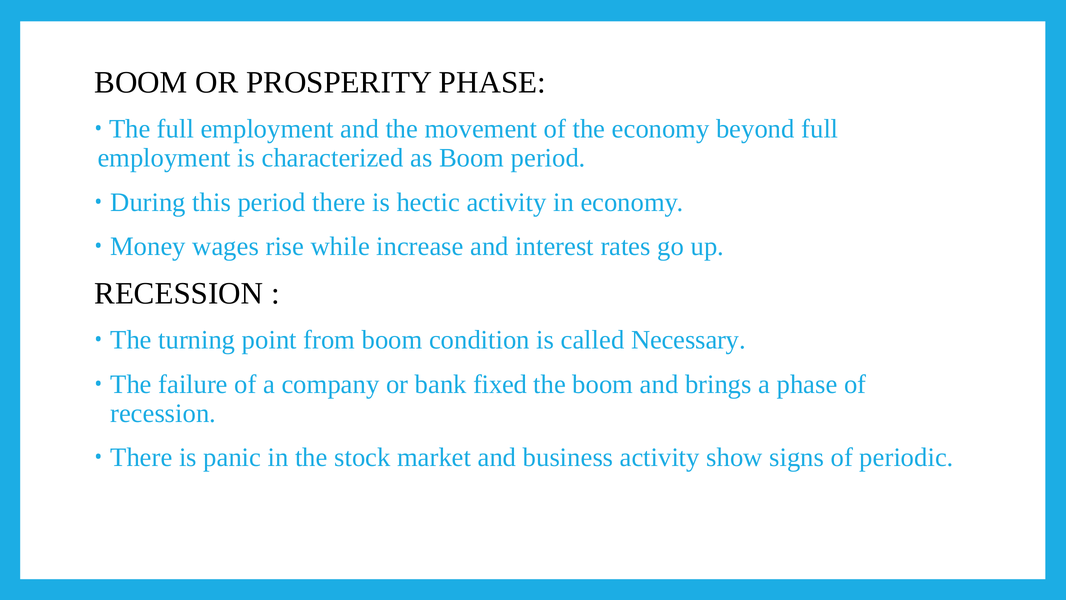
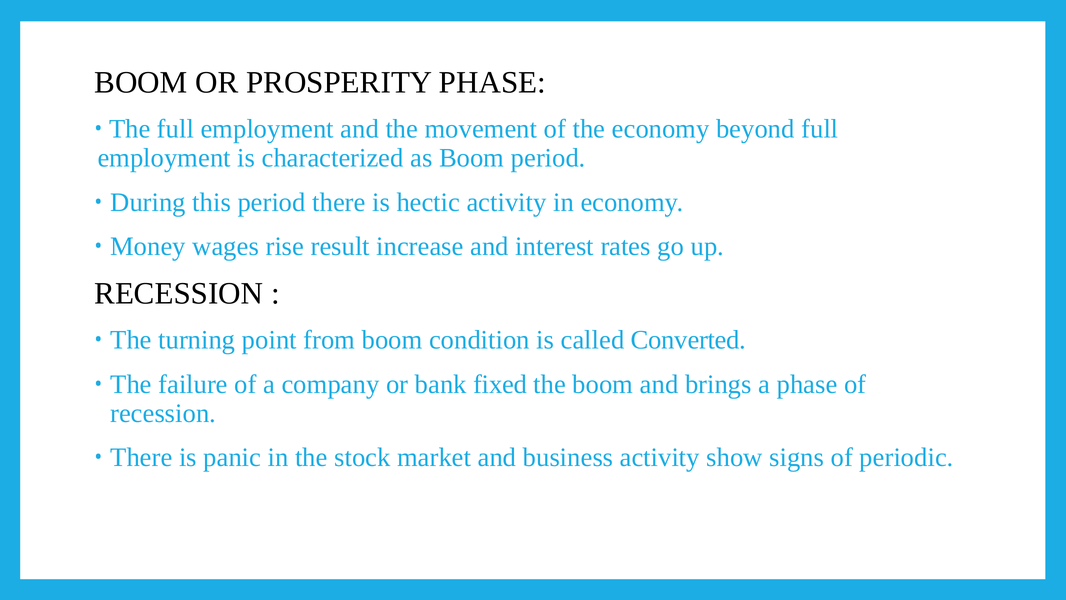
while: while -> result
Necessary: Necessary -> Converted
